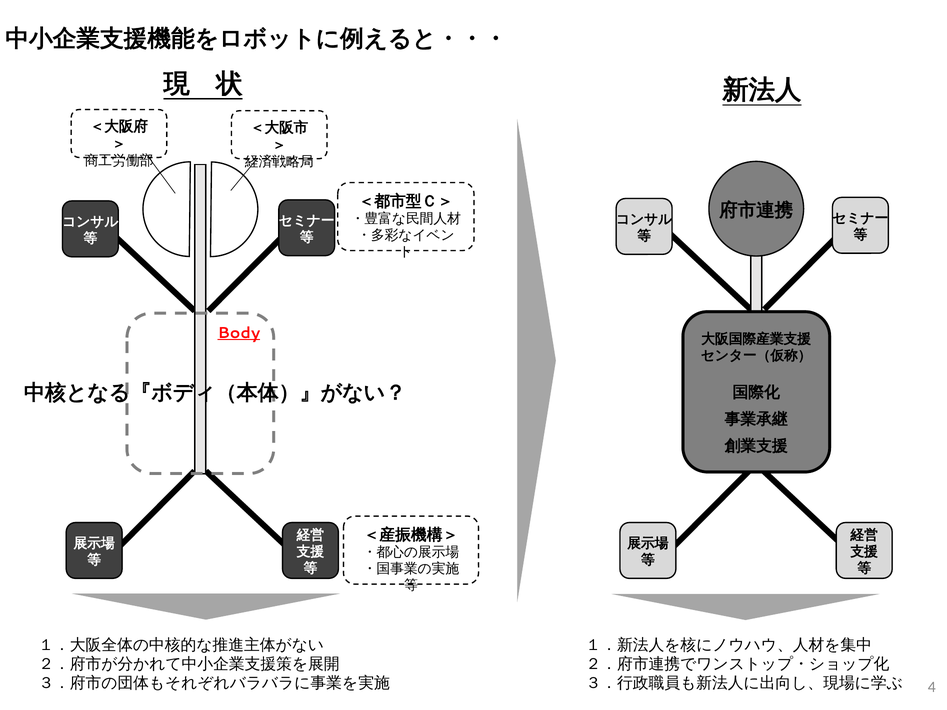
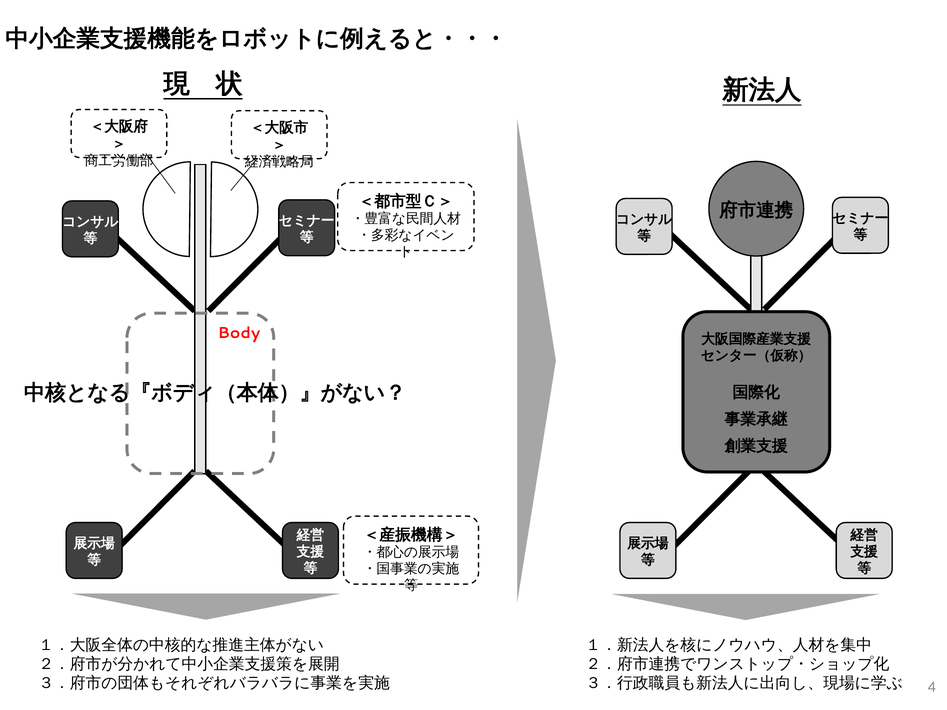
Body underline: present -> none
